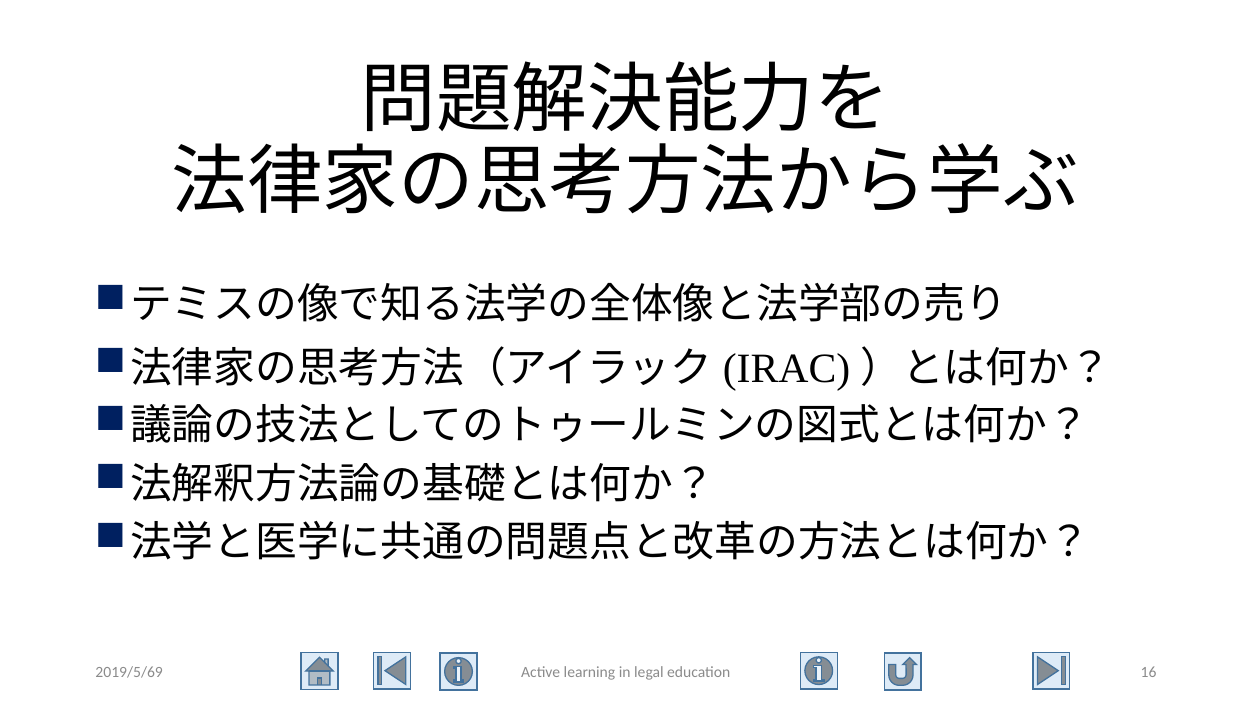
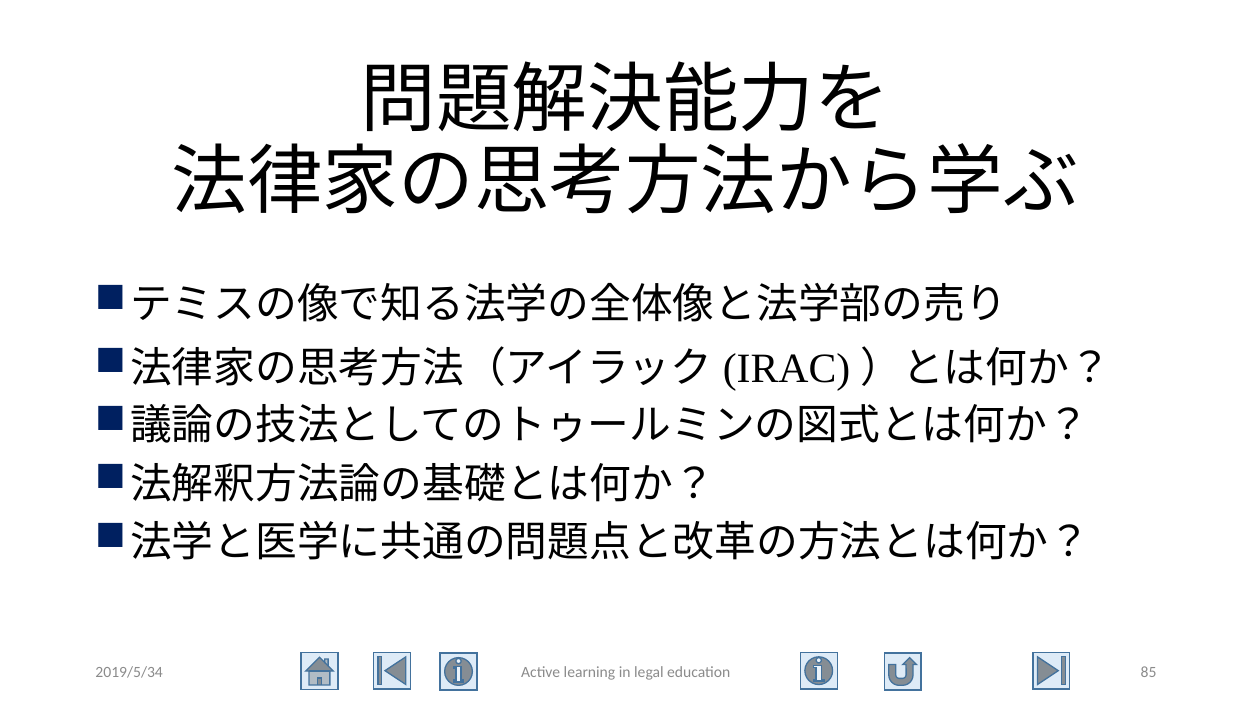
2019/5/69: 2019/5/69 -> 2019/5/34
16: 16 -> 85
